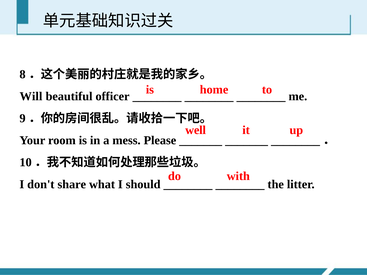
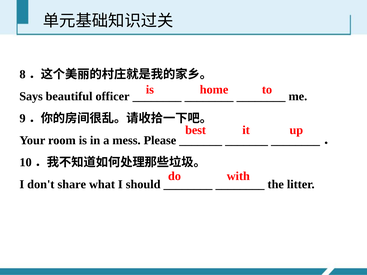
Will: Will -> Says
well: well -> best
